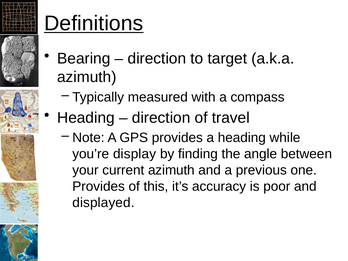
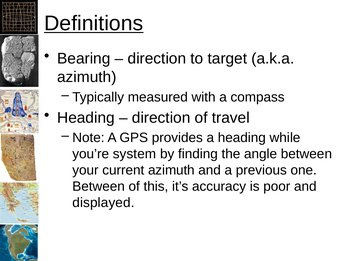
display: display -> system
Provides at (99, 186): Provides -> Between
